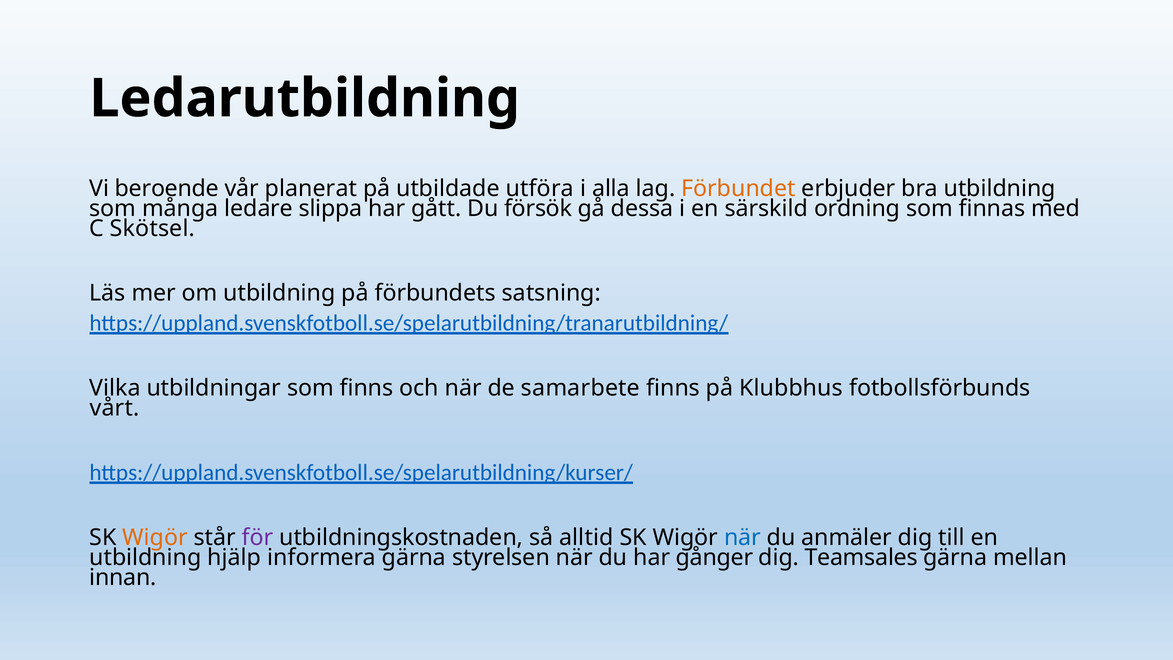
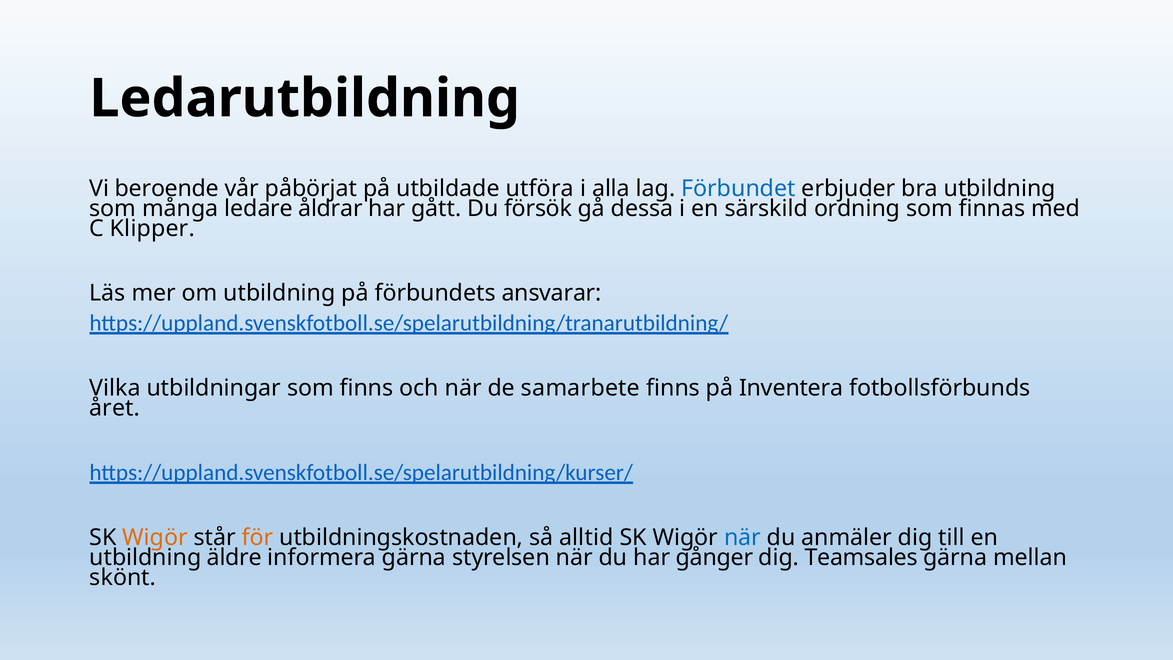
planerat: planerat -> påbörjat
Förbundet colour: orange -> blue
slippa: slippa -> åldrar
Skötsel: Skötsel -> Klipper
satsning: satsning -> ansvarar
Klubbhus: Klubbhus -> Inventera
vårt: vårt -> året
för colour: purple -> orange
hjälp: hjälp -> äldre
innan: innan -> skönt
